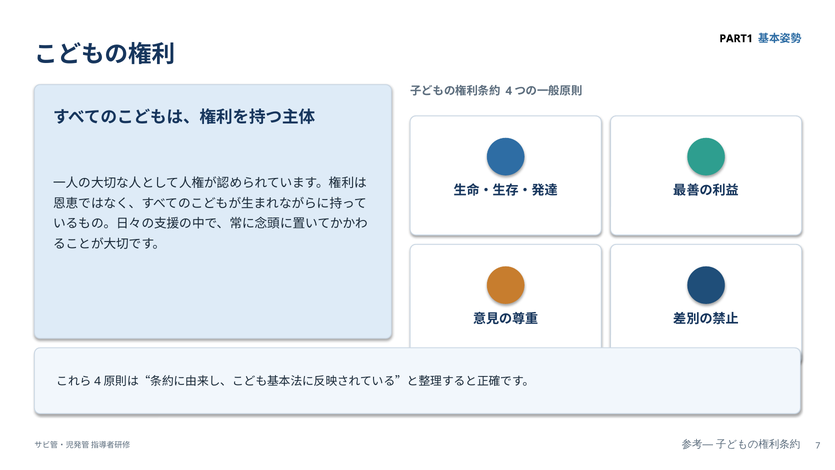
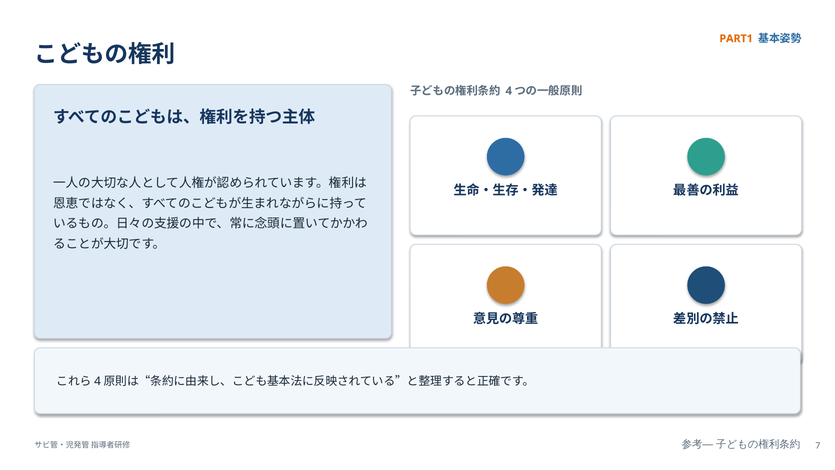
PART1 colour: black -> orange
